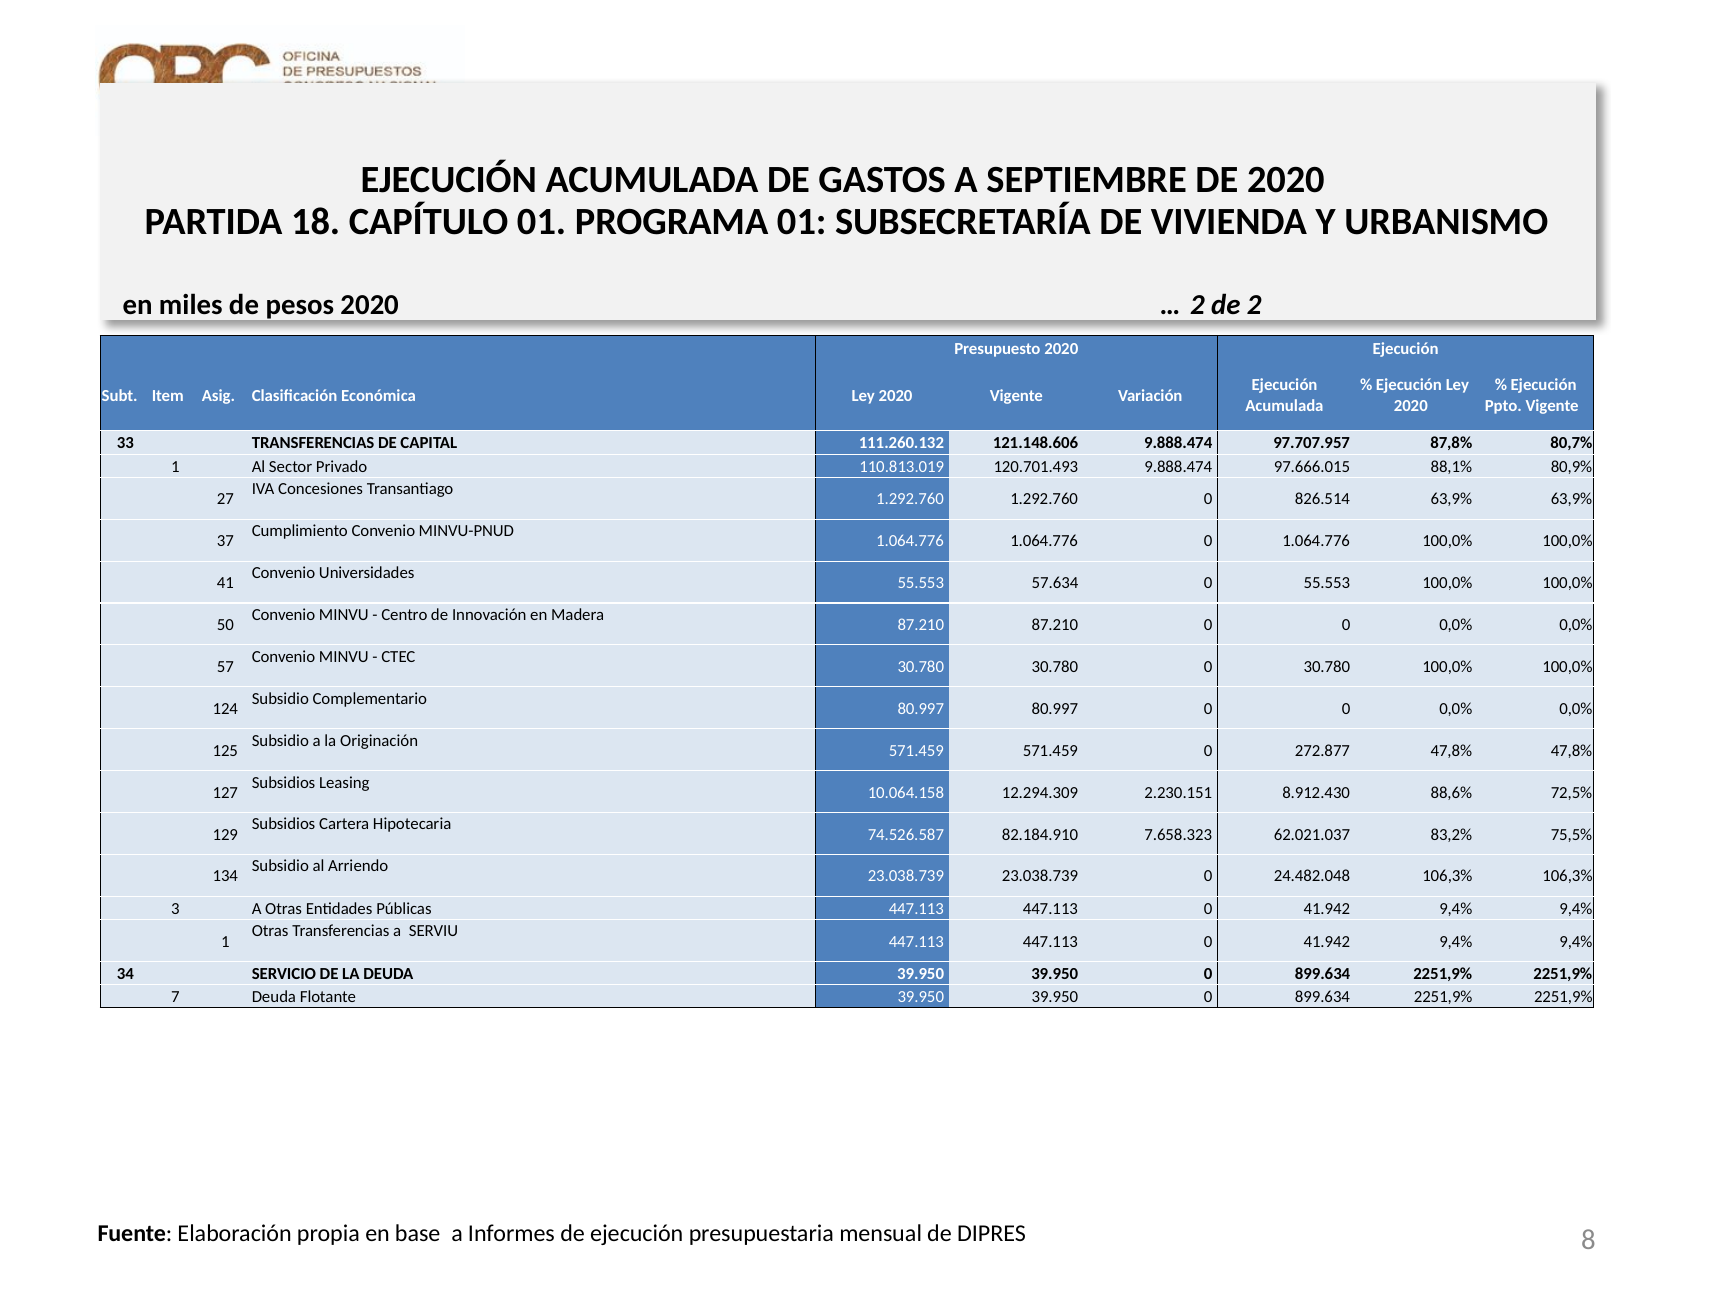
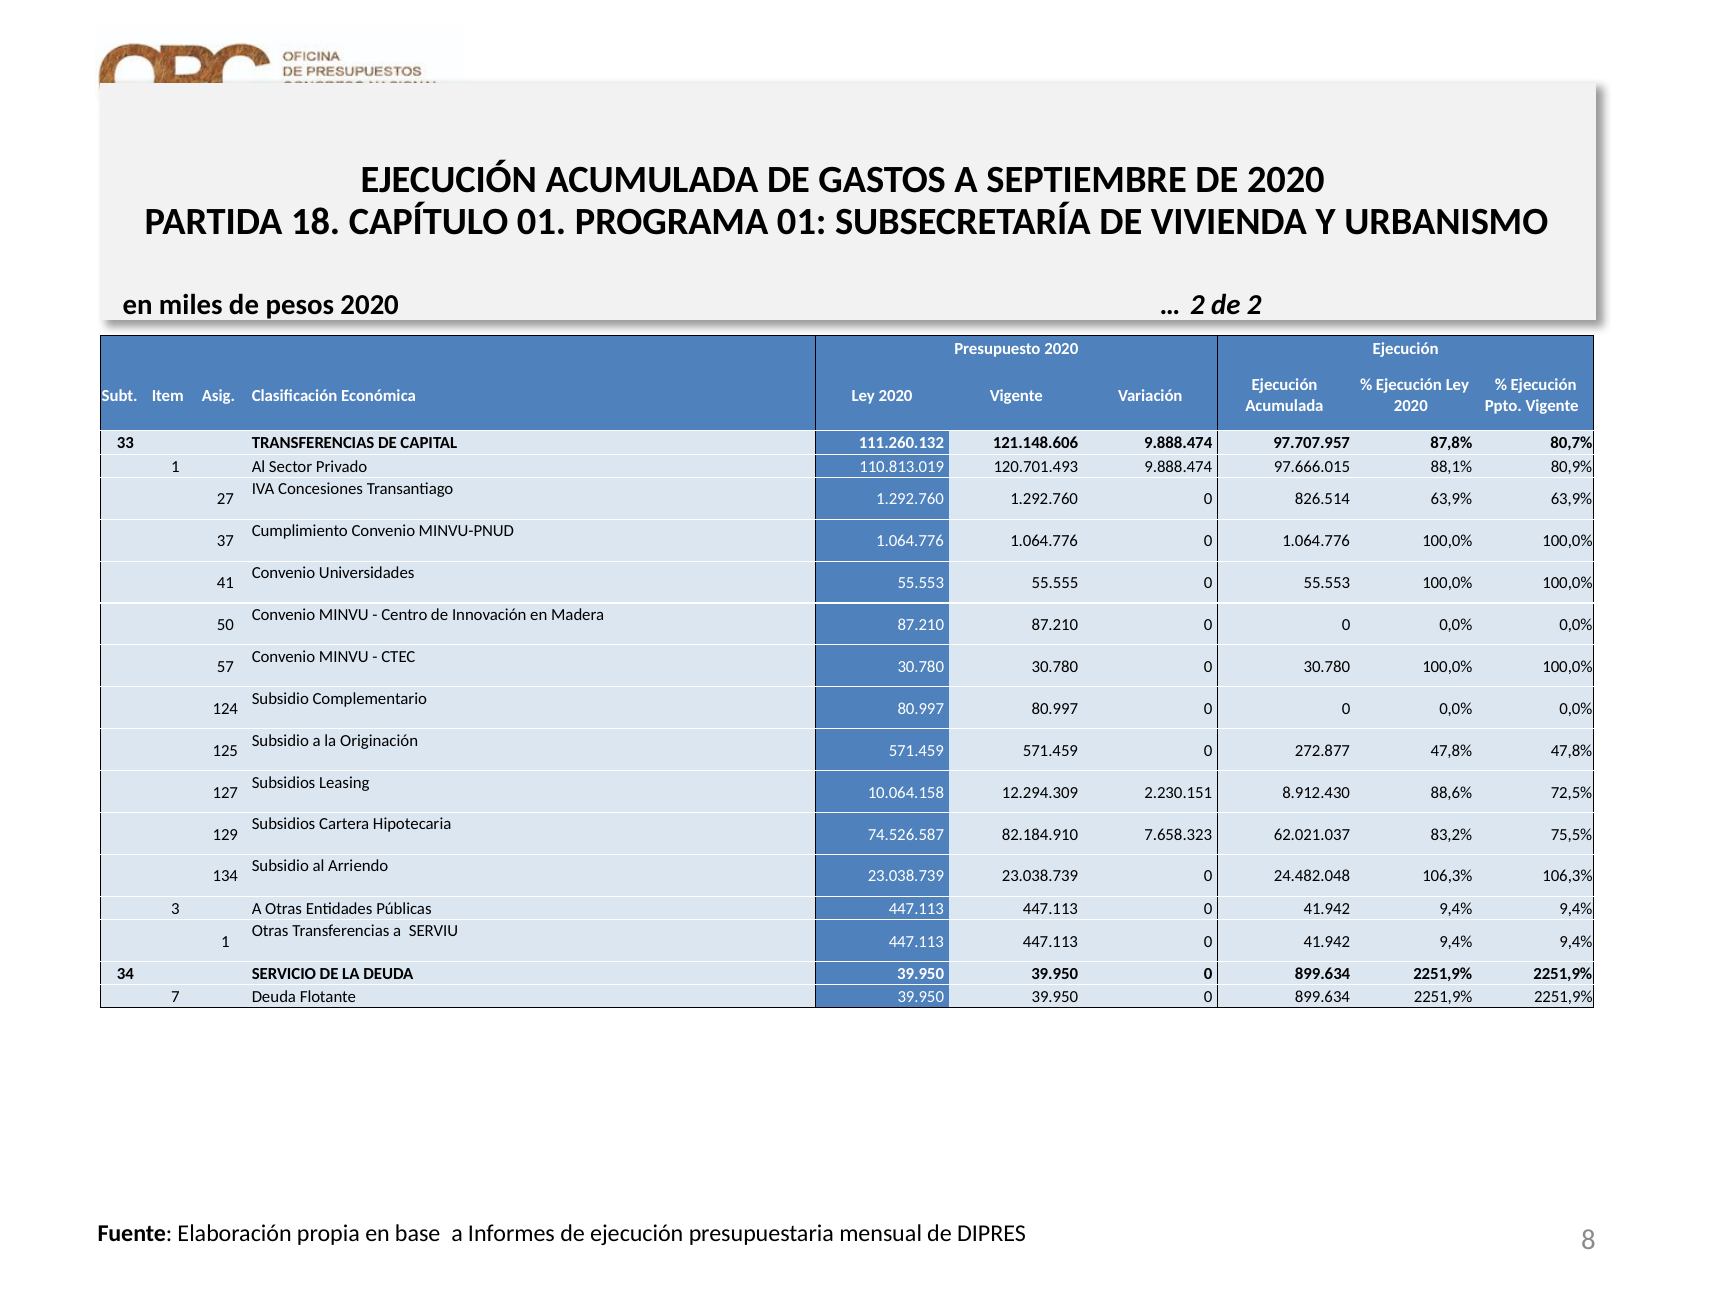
57.634: 57.634 -> 55.555
